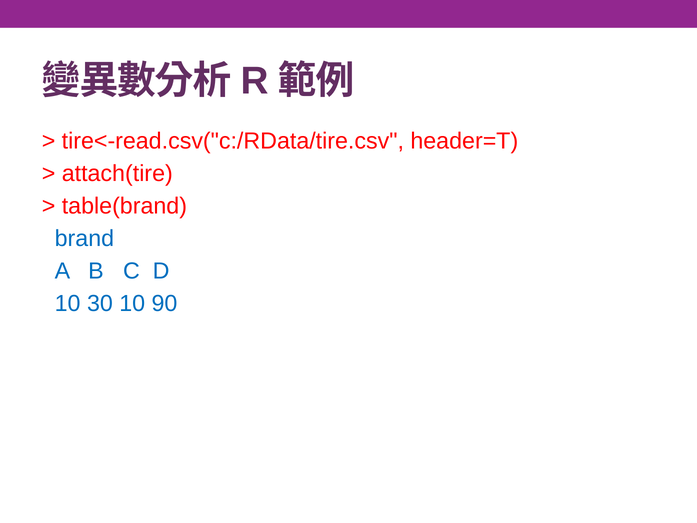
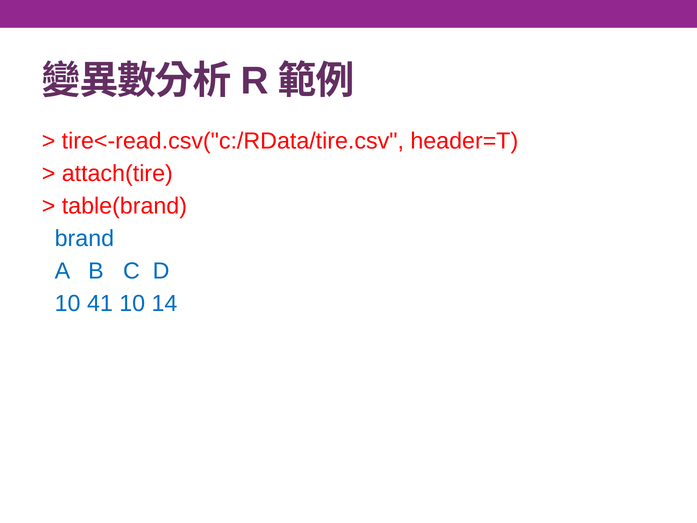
30: 30 -> 41
90: 90 -> 14
